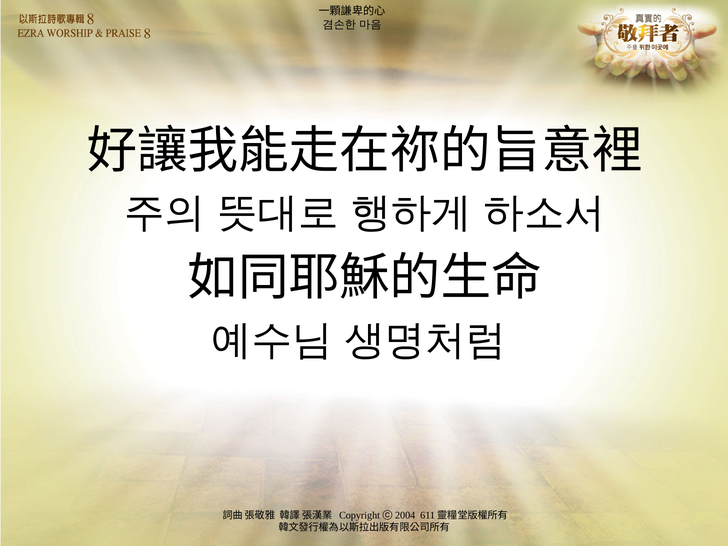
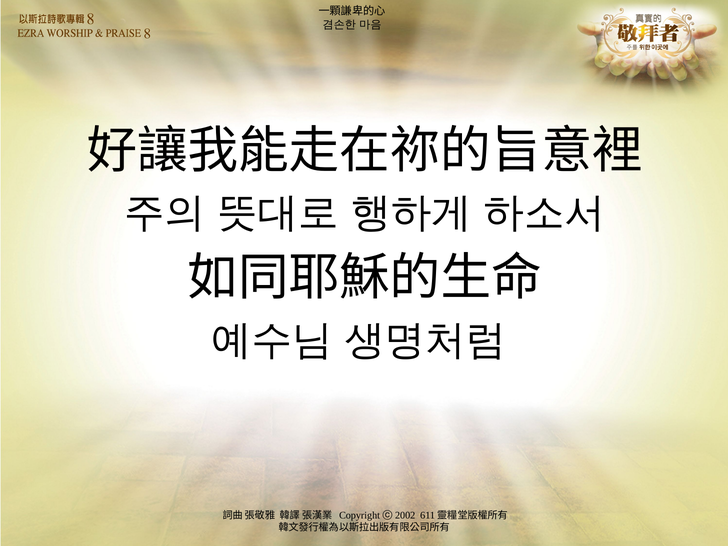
2004: 2004 -> 2002
